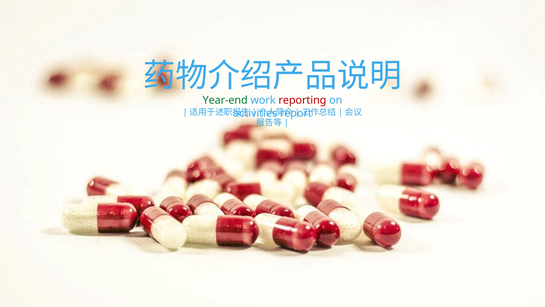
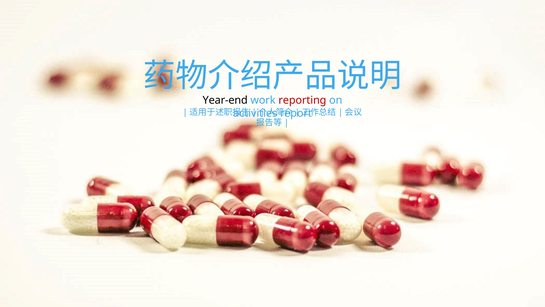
Year-end colour: green -> black
